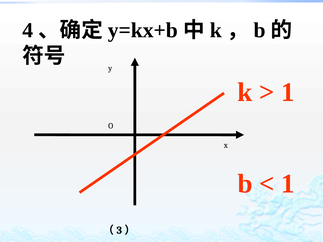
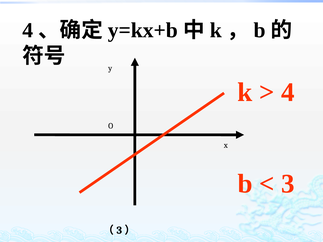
1 at (288, 92): 1 -> 4
1 at (288, 184): 1 -> 3
